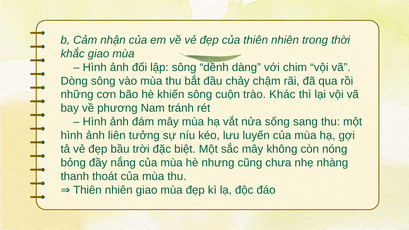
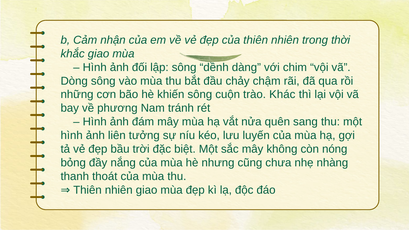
sống: sống -> quên
